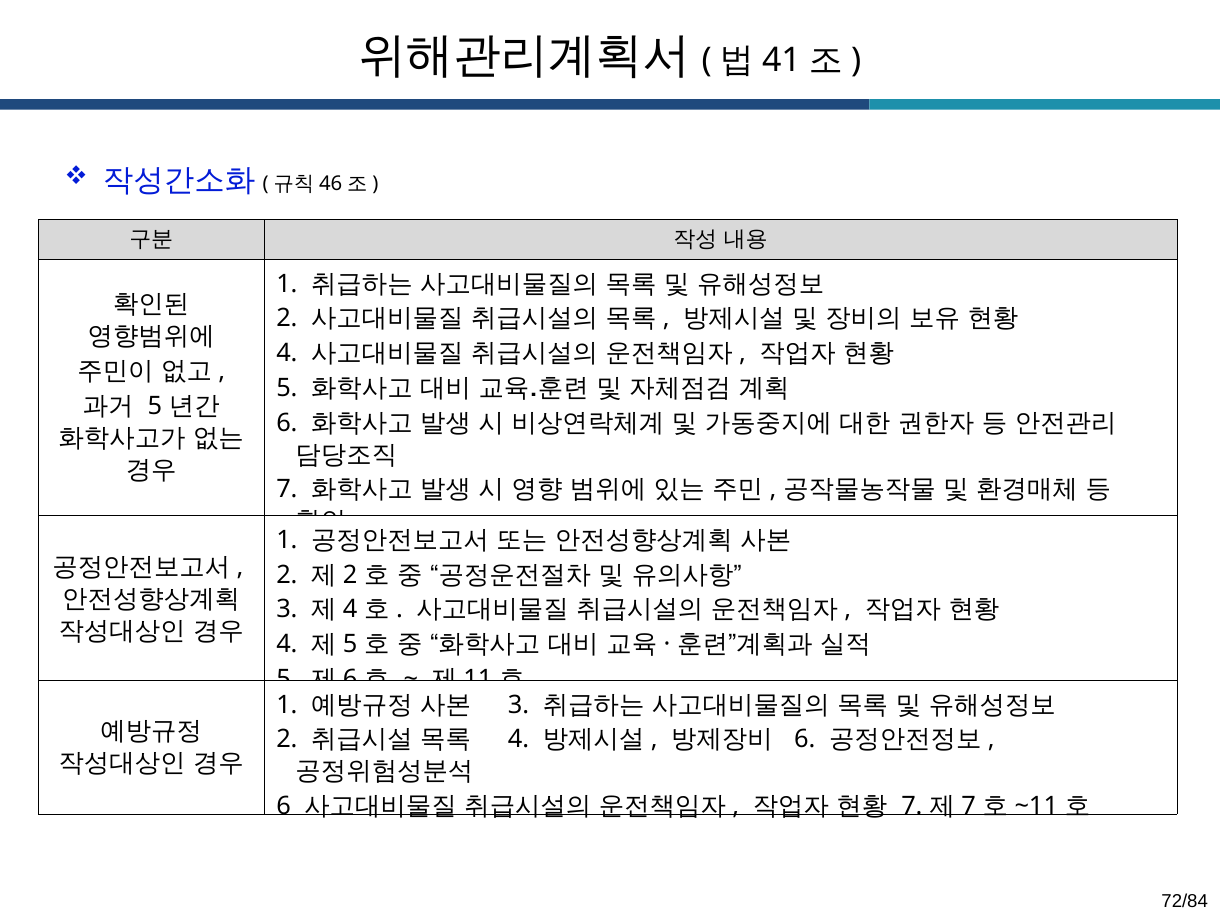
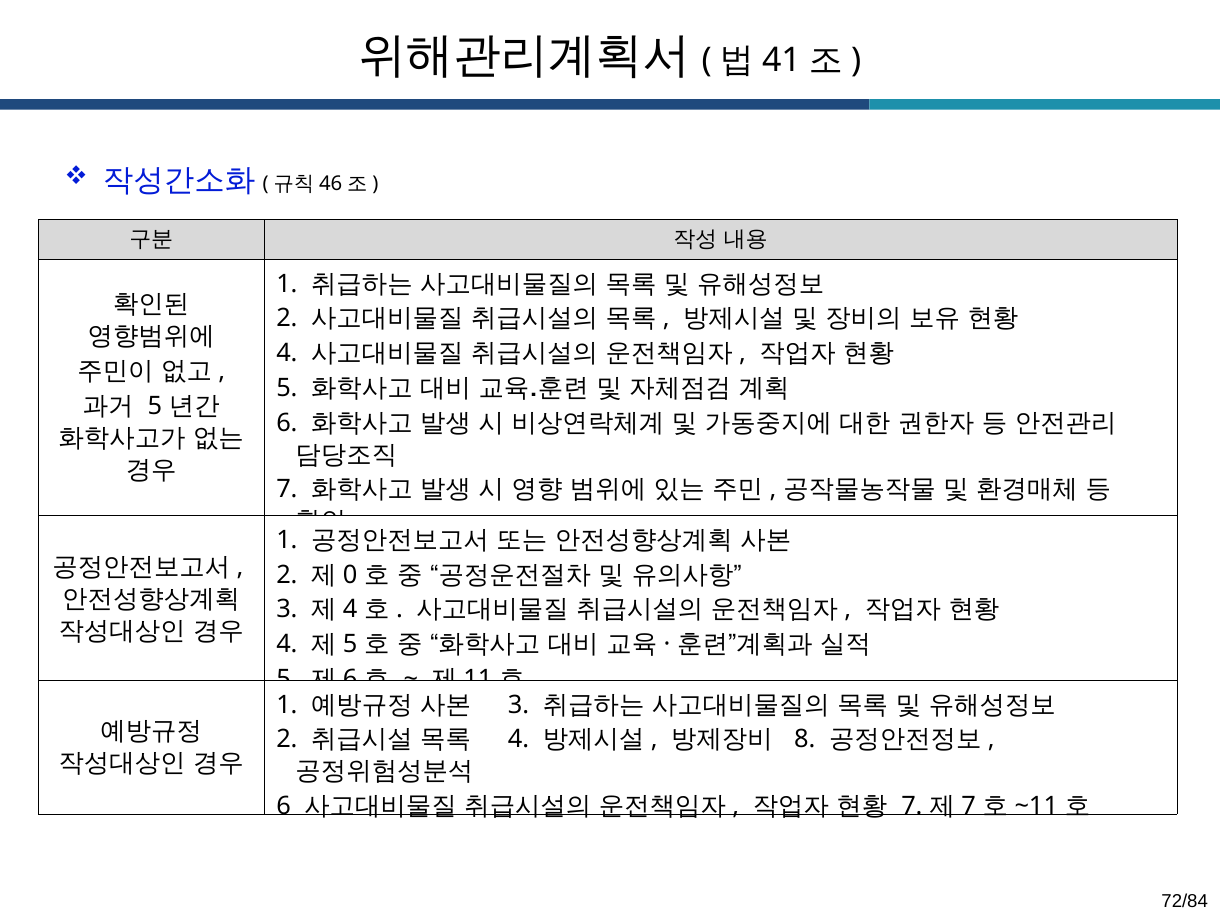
2 at (350, 575): 2 -> 0
6 at (805, 739): 6 -> 8
